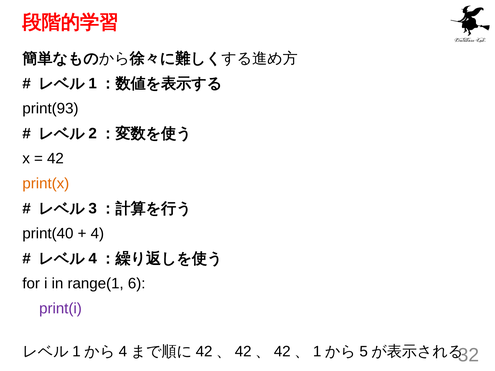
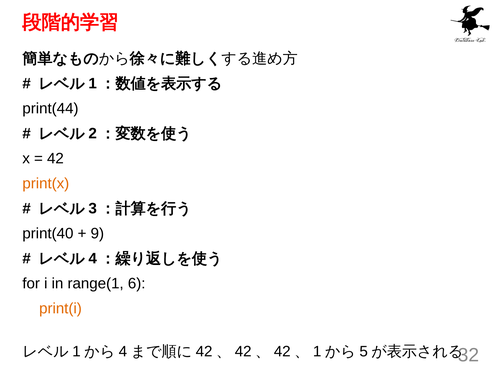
print(93: print(93 -> print(44
4: 4 -> 9
print(i colour: purple -> orange
